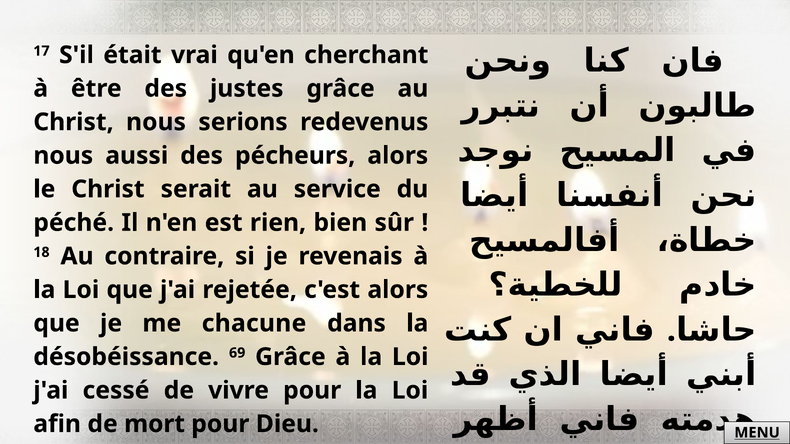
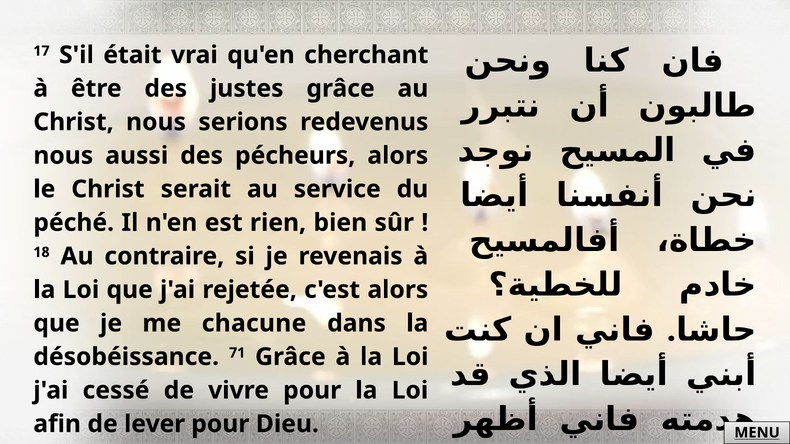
69: 69 -> 71
mort: mort -> lever
